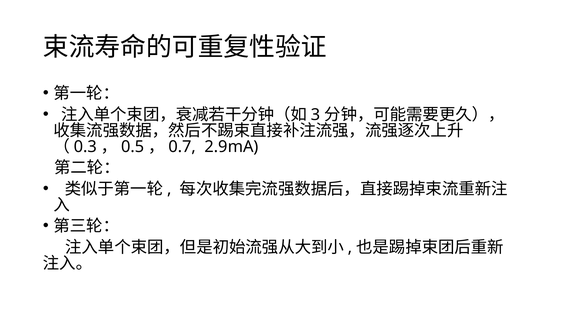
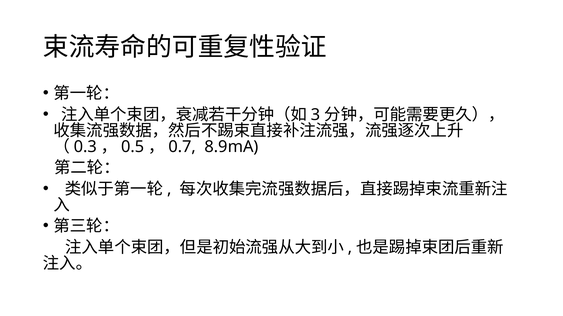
2.9mA: 2.9mA -> 8.9mA
